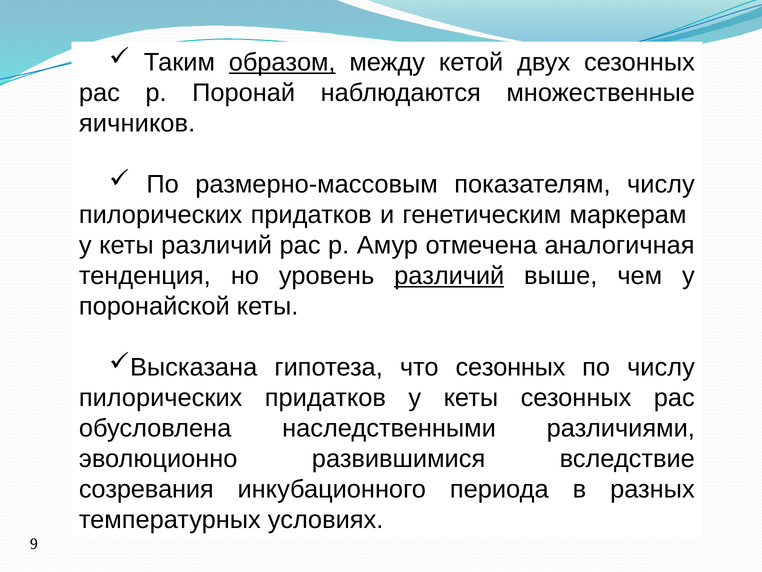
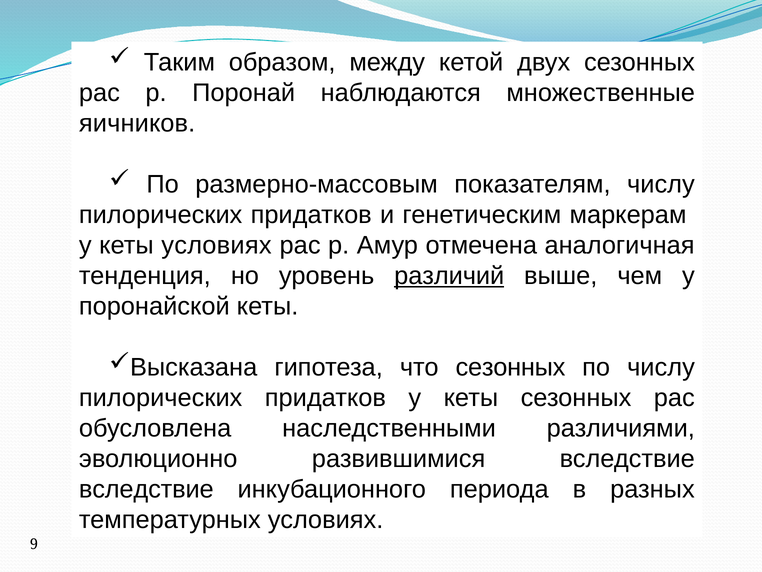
образом underline: present -> none
кеты различий: различий -> условиях
созревания at (146, 489): созревания -> вследствие
